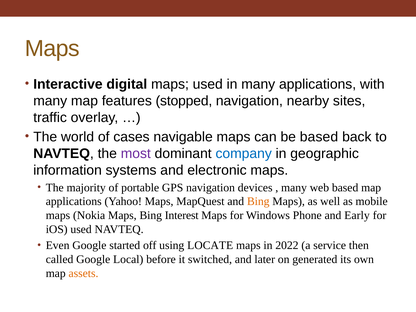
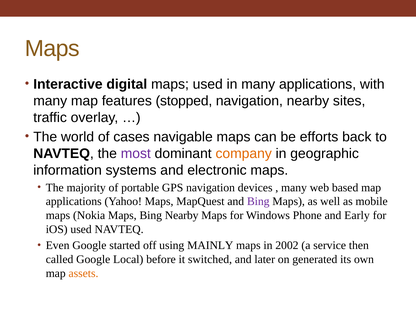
be based: based -> efforts
company colour: blue -> orange
Bing at (258, 201) colour: orange -> purple
Bing Interest: Interest -> Nearby
LOCATE: LOCATE -> MAINLY
2022: 2022 -> 2002
